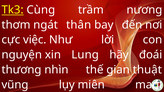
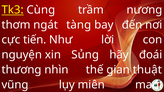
thân: thân -> tàng
việc: việc -> tiến
Lung: Lung -> Sủng
